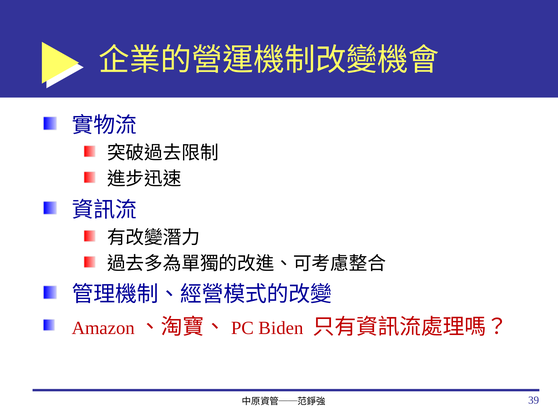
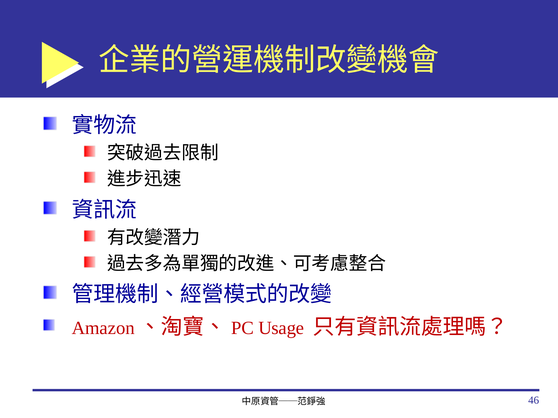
Biden: Biden -> Usage
39: 39 -> 46
